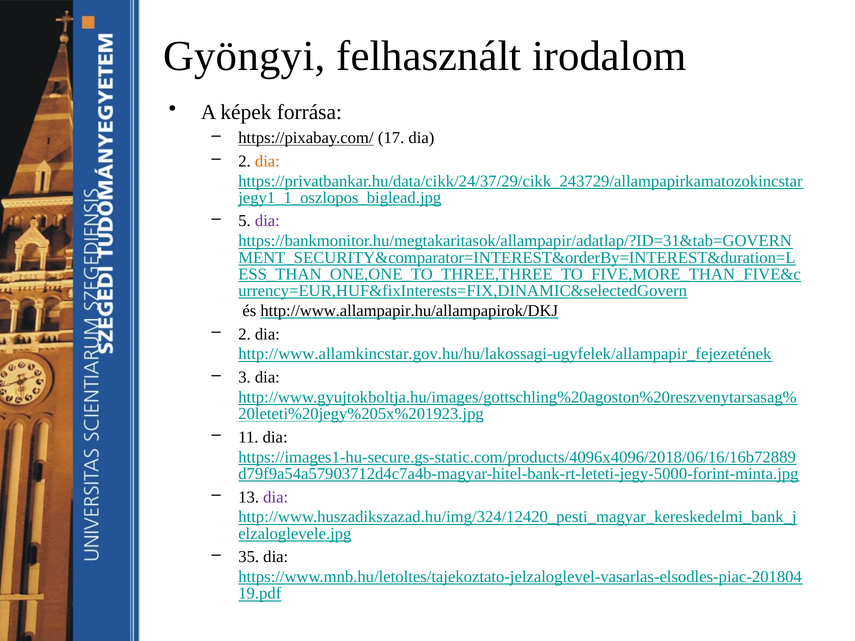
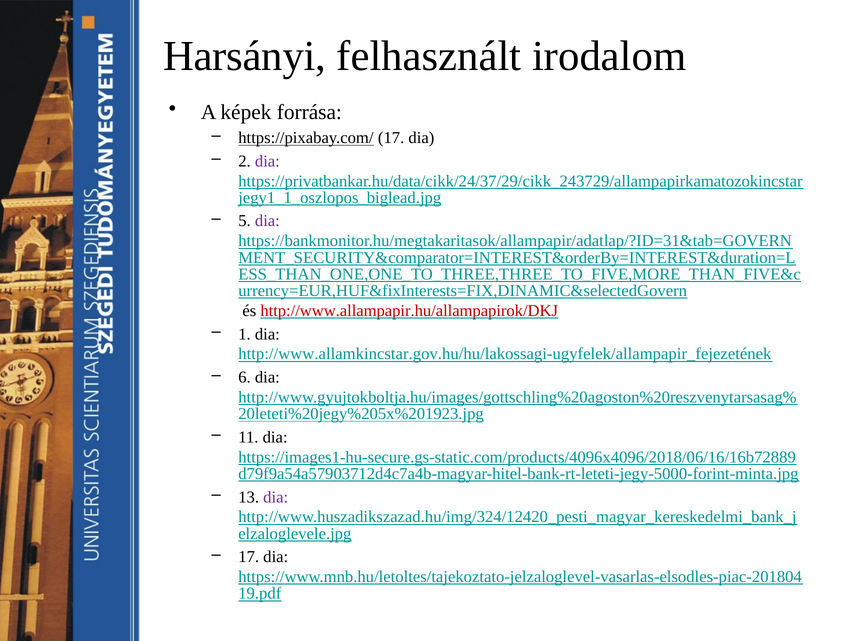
Gyöngyi: Gyöngyi -> Harsányi
dia at (267, 161) colour: orange -> purple
http://www.allampapir.hu/allampapirok/DKJ colour: black -> red
2 at (245, 334): 2 -> 1
3: 3 -> 6
35 at (249, 557): 35 -> 17
